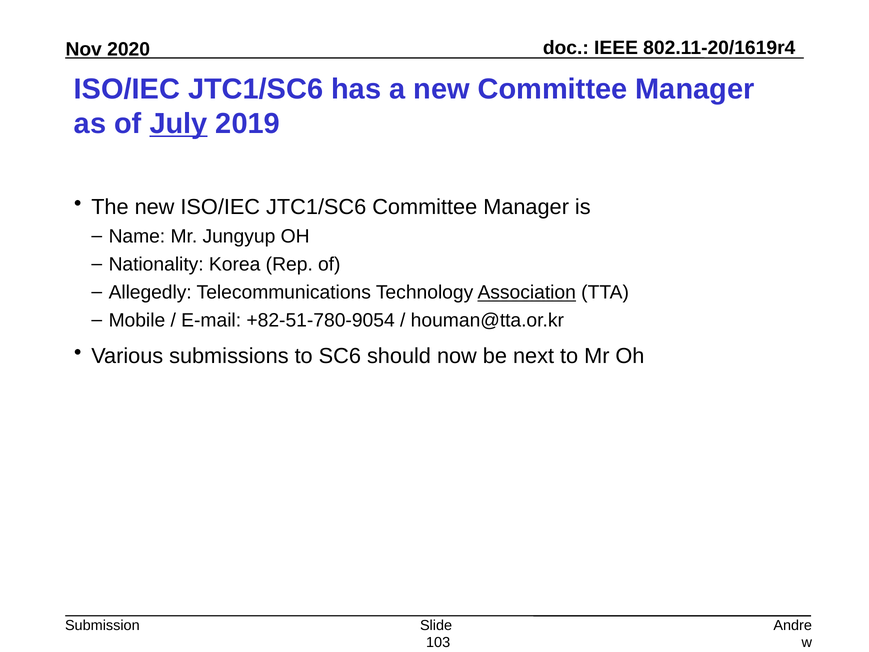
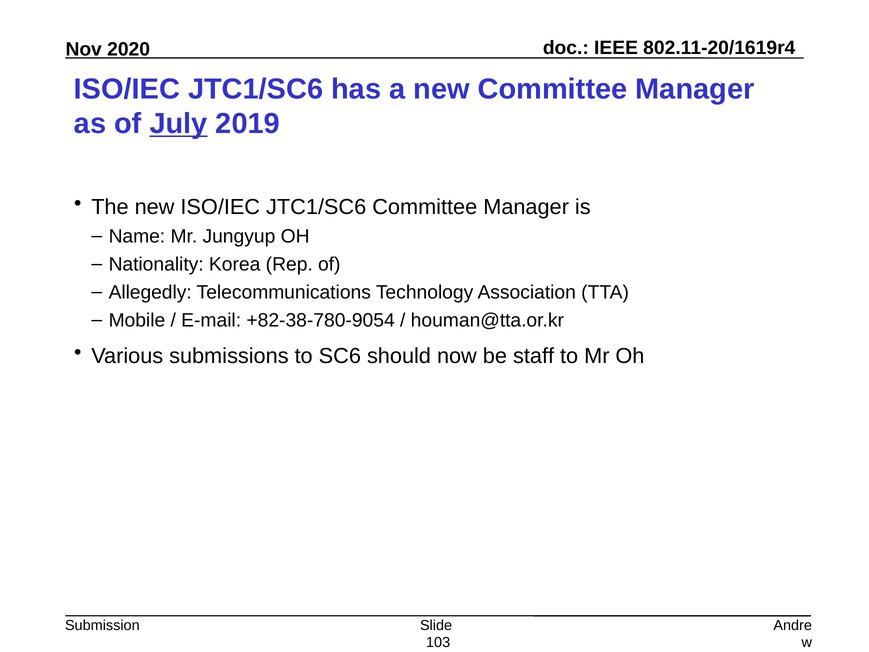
Association underline: present -> none
+82-51-780-9054: +82-51-780-9054 -> +82-38-780-9054
next: next -> staff
